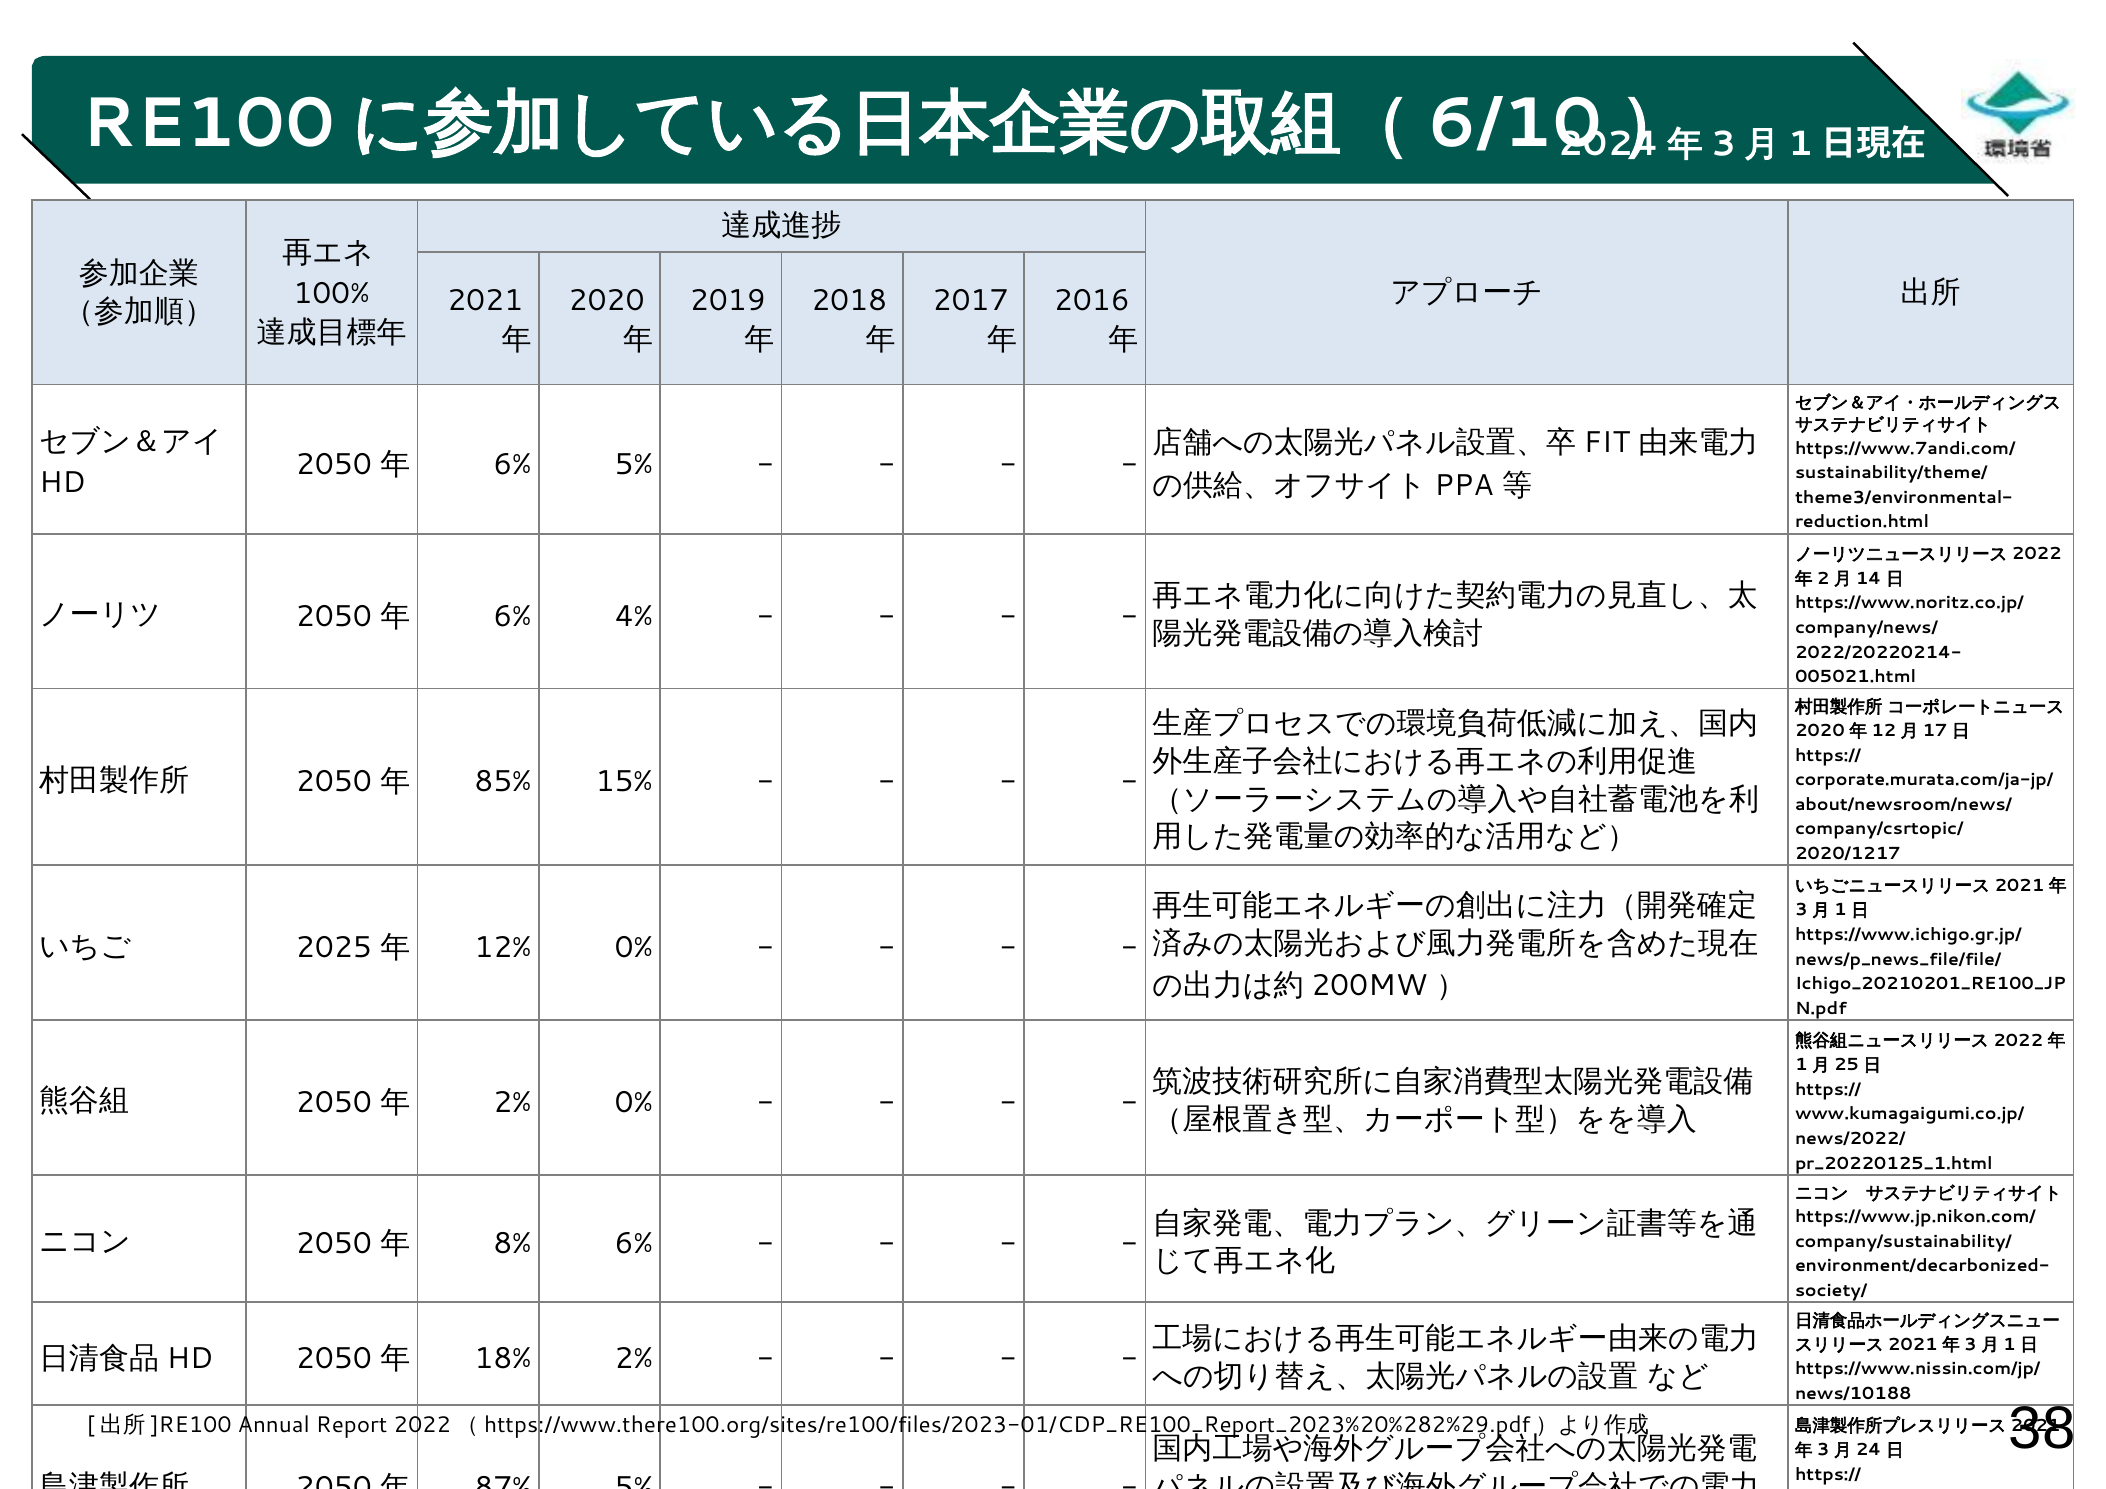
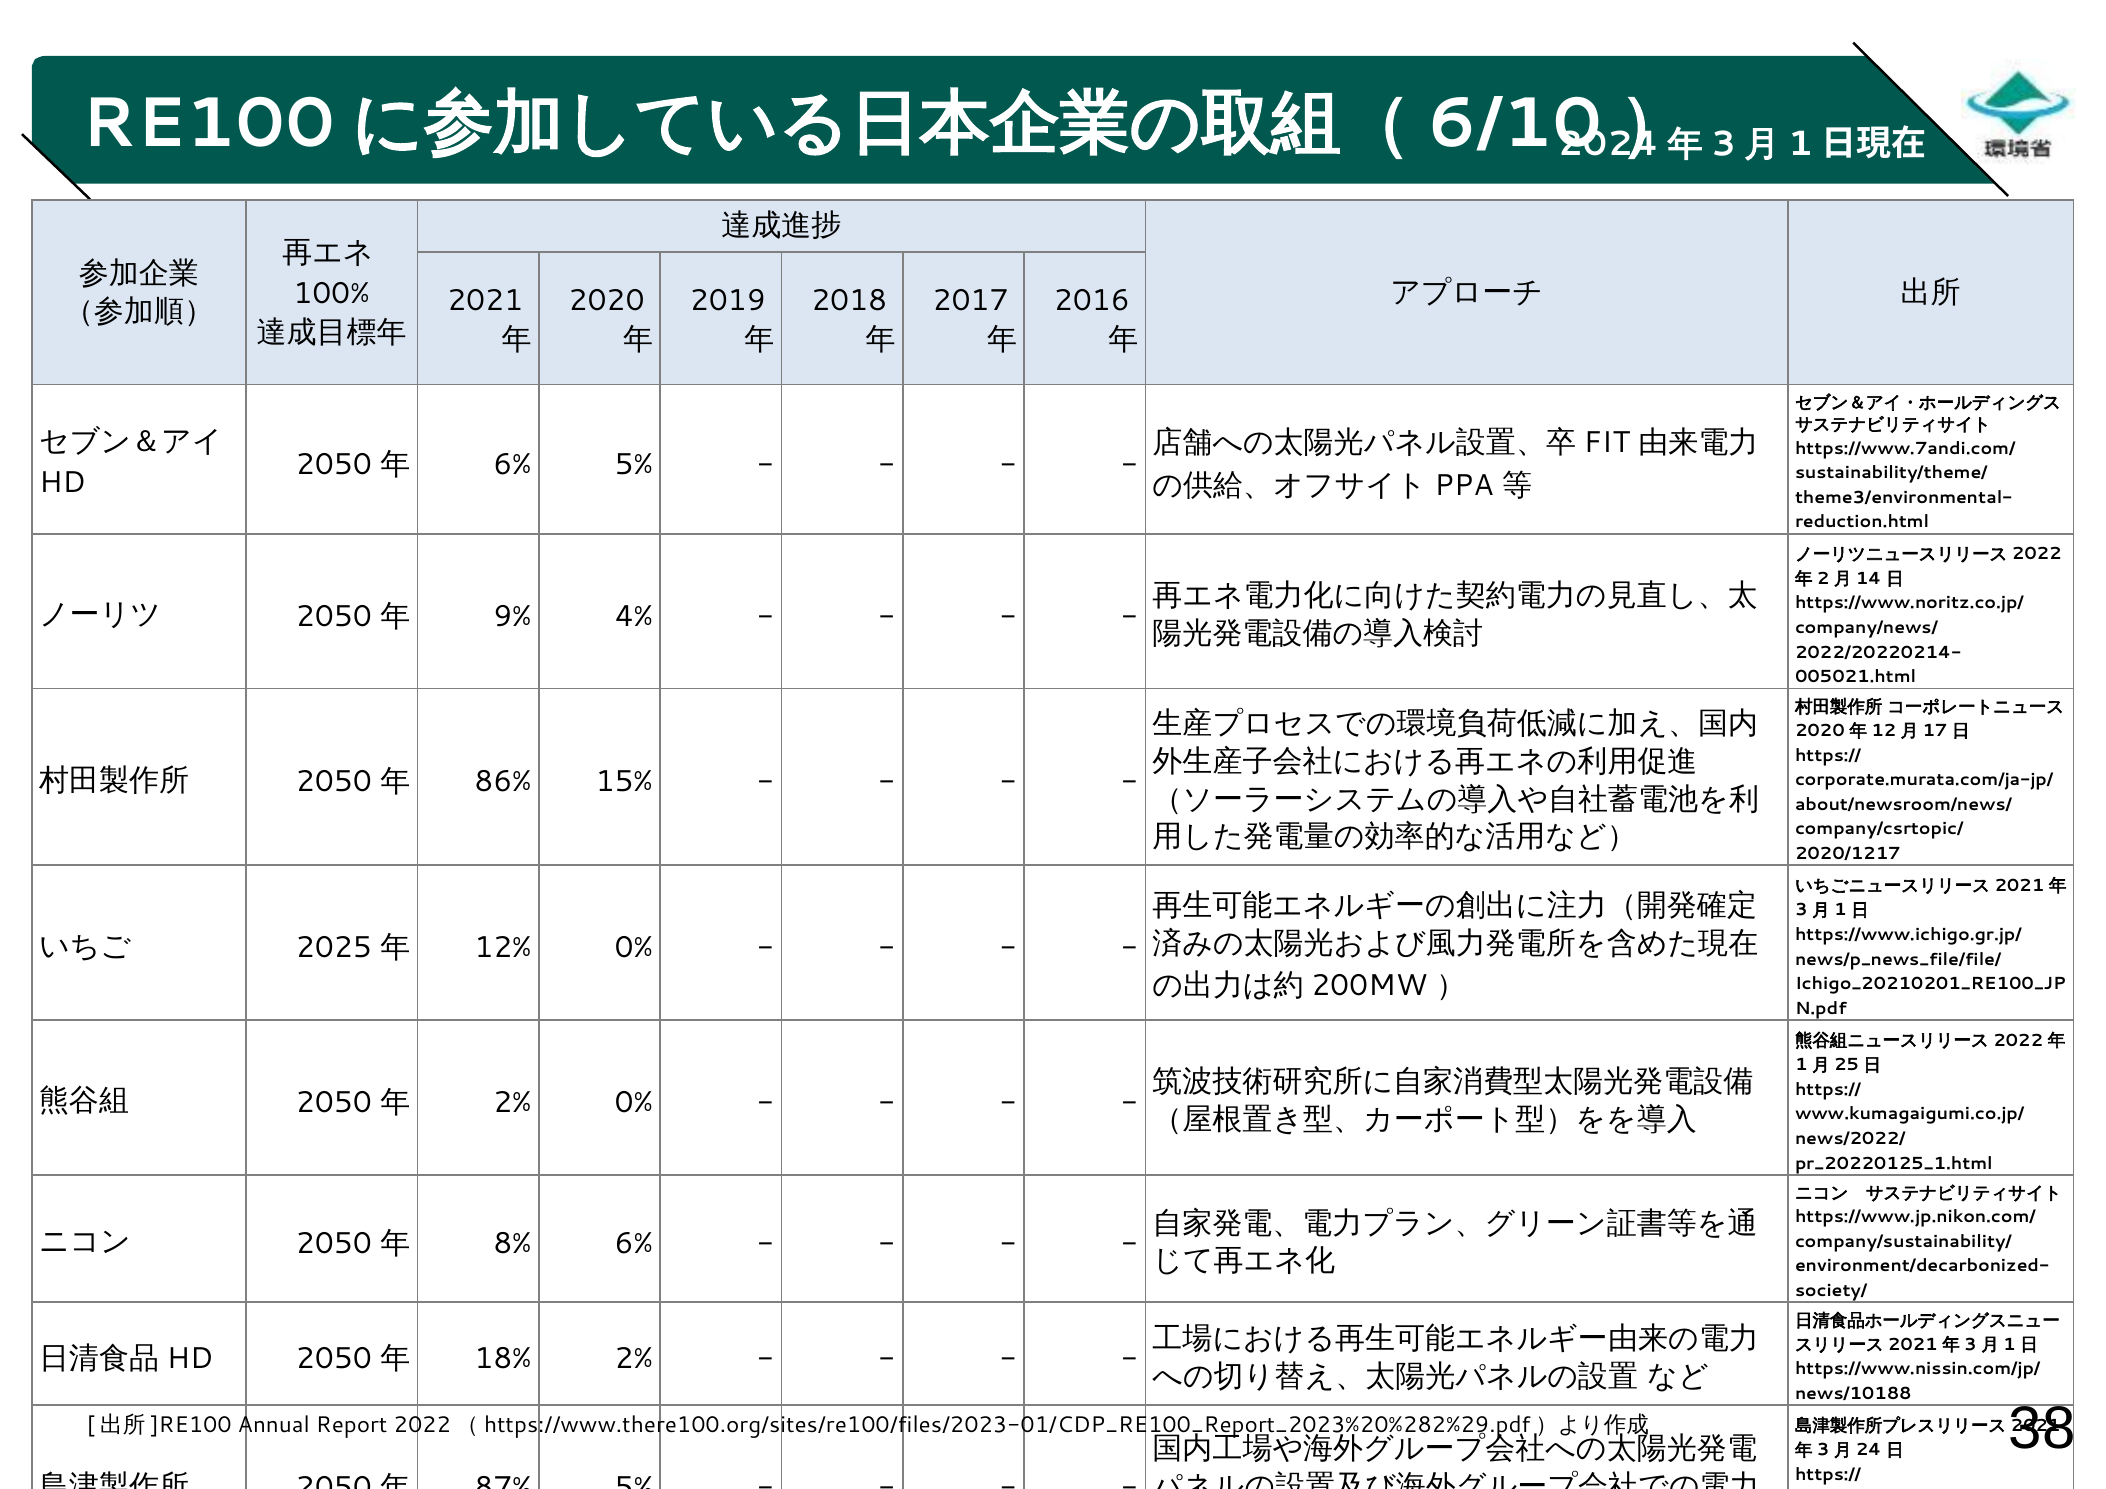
6% at (512, 616): 6% -> 9%
85%: 85% -> 86%
